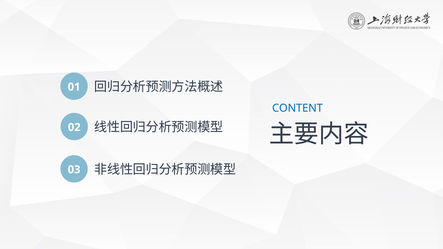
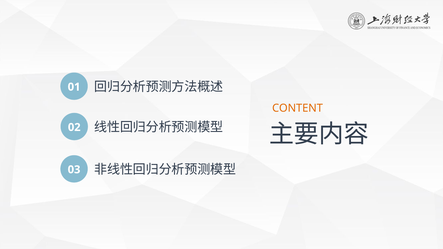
CONTENT colour: blue -> orange
